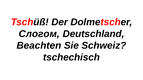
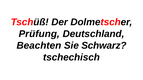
Слогом: Слогом -> Prüfung
Schweiz: Schweiz -> Schwarz
